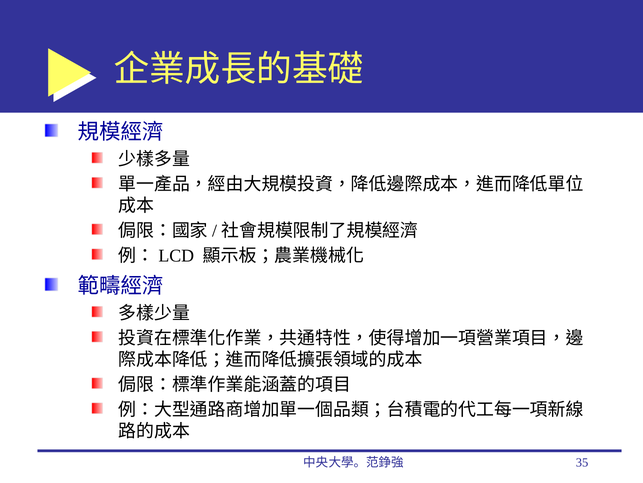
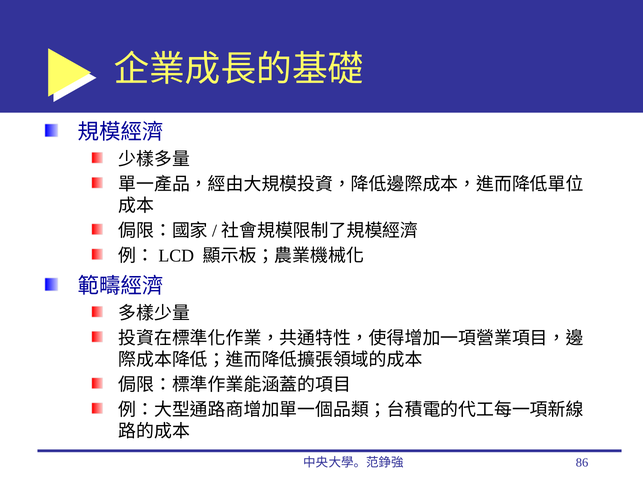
35: 35 -> 86
